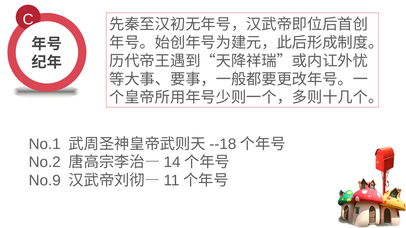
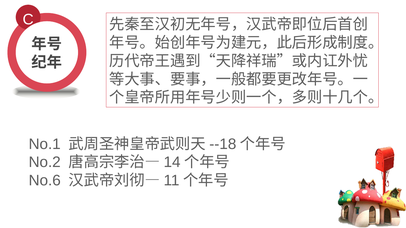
No.9: No.9 -> No.6
